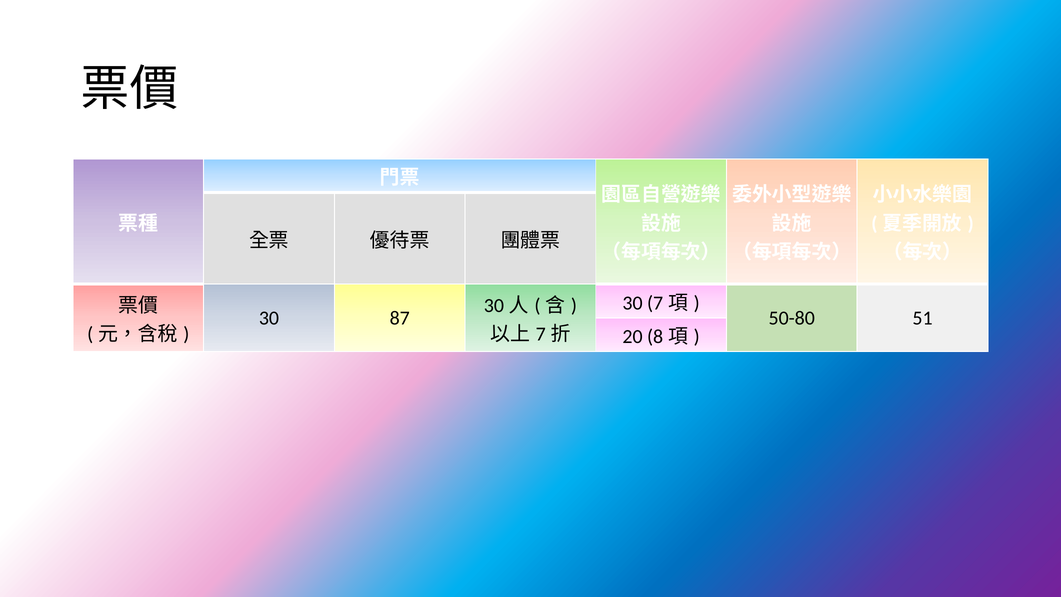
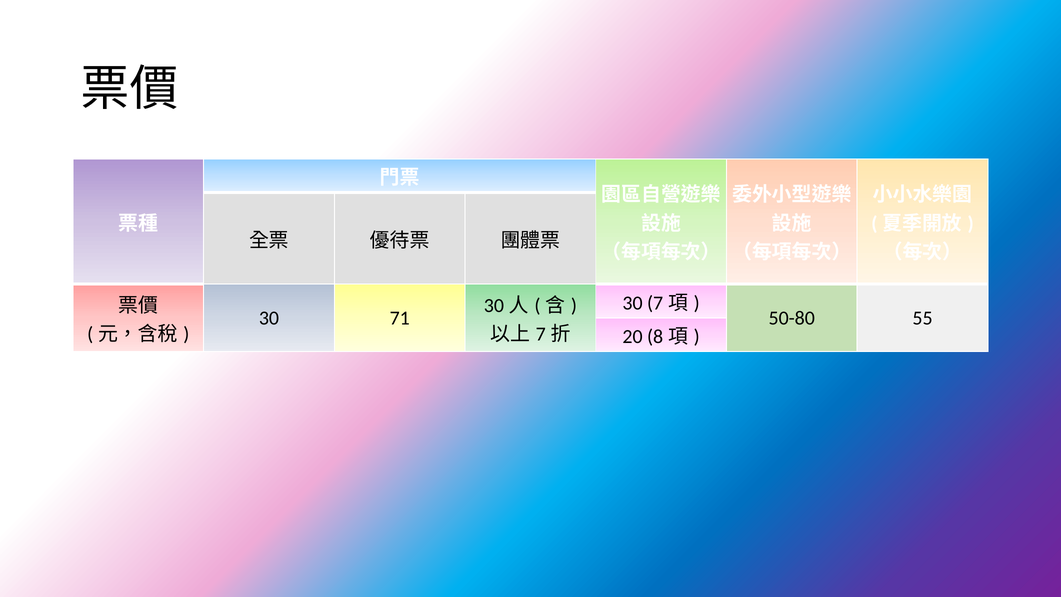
87: 87 -> 71
51: 51 -> 55
